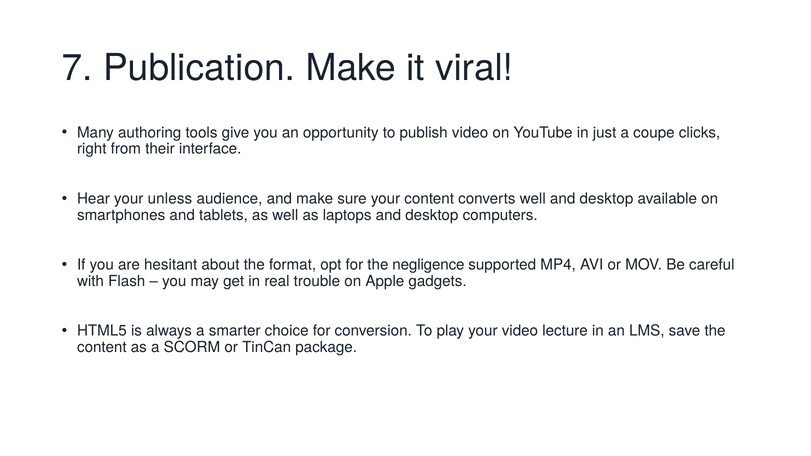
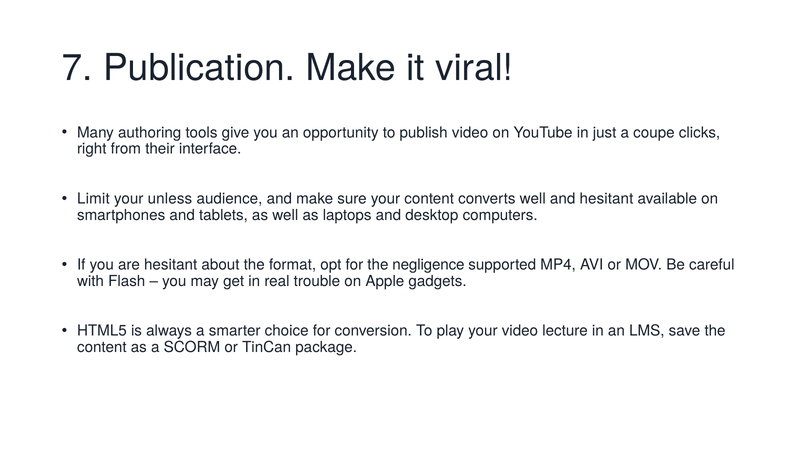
Hear: Hear -> Limit
well and desktop: desktop -> hesitant
